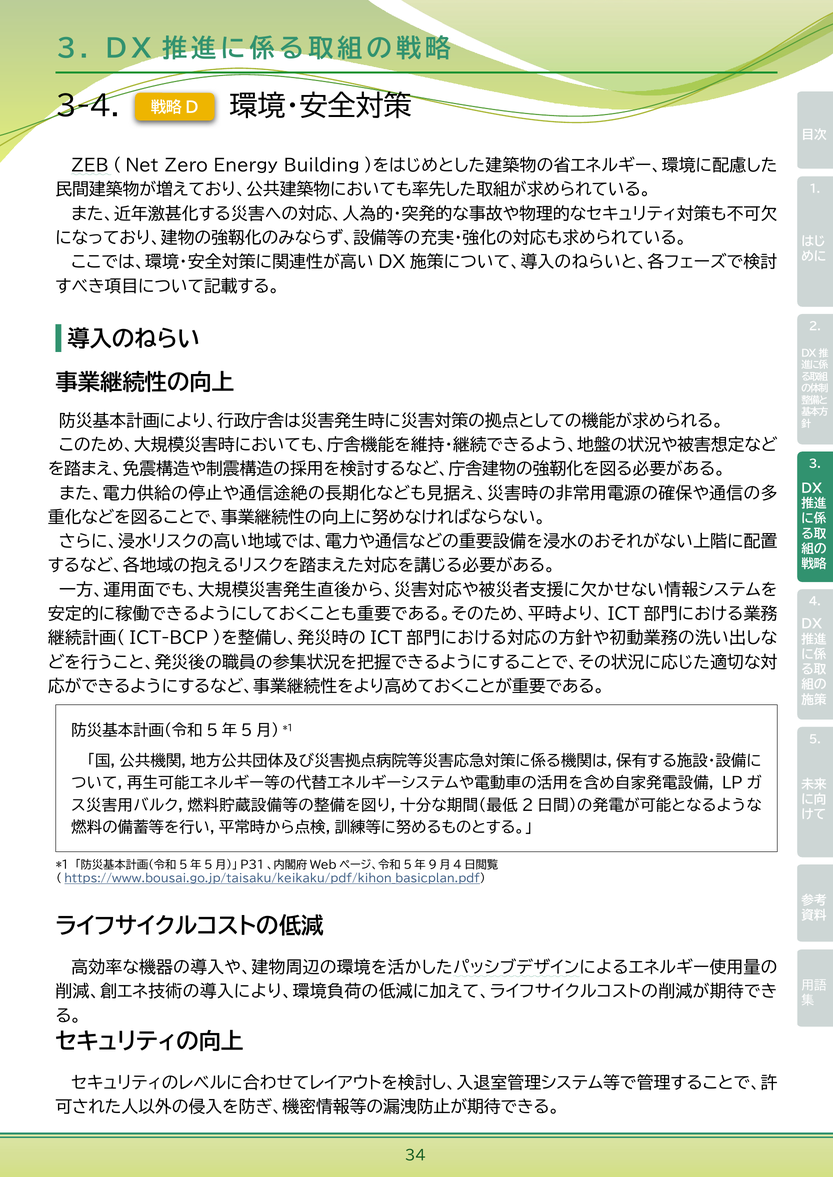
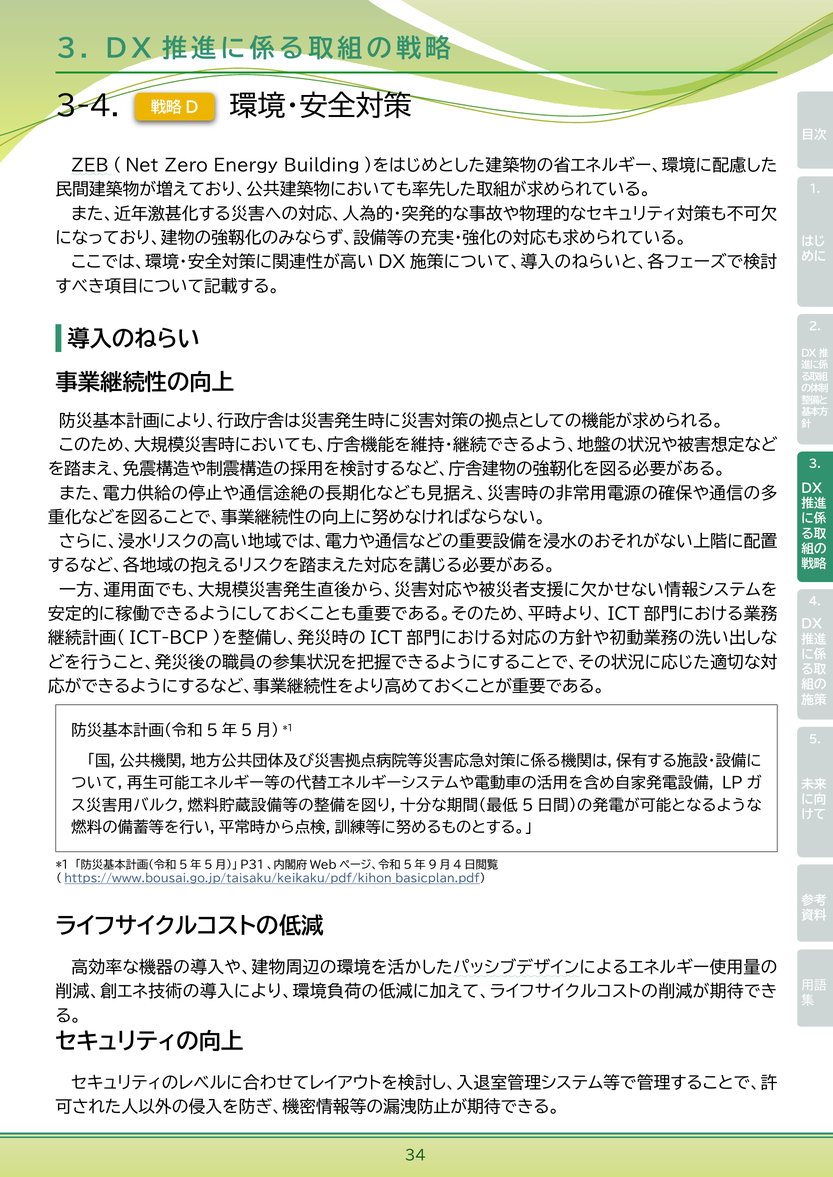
2 at (528, 806): 2 -> 5
